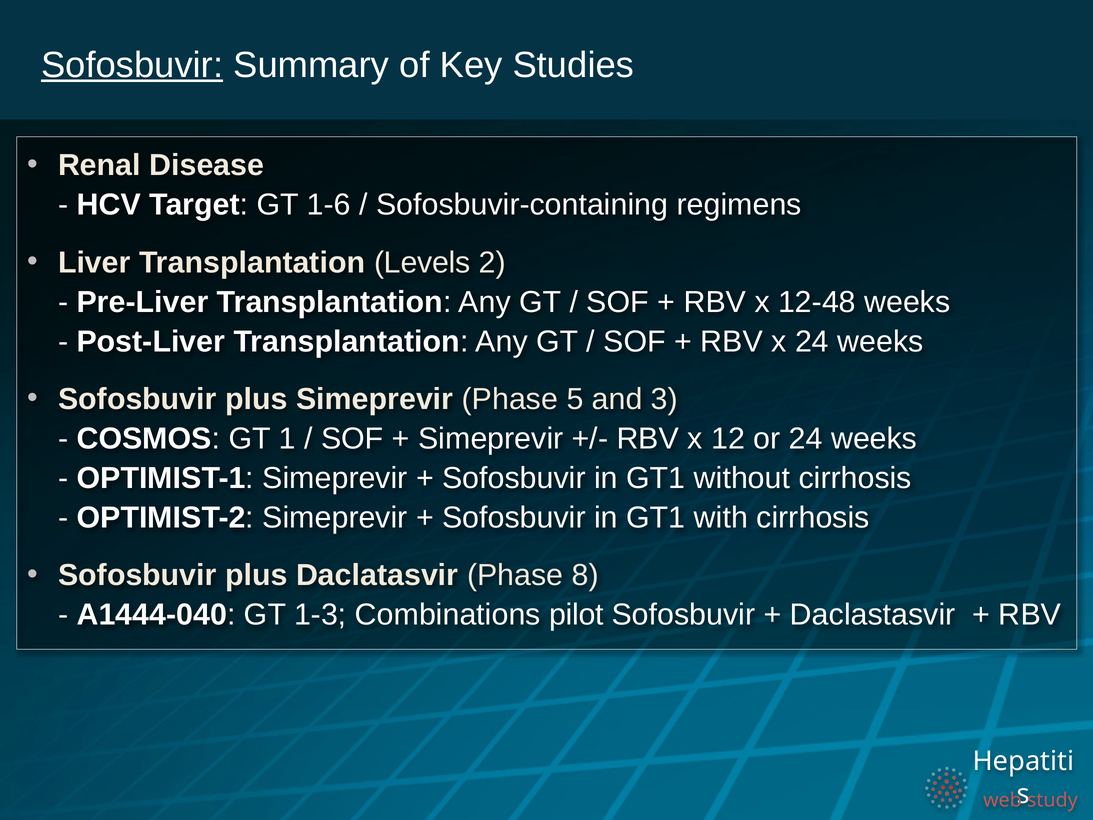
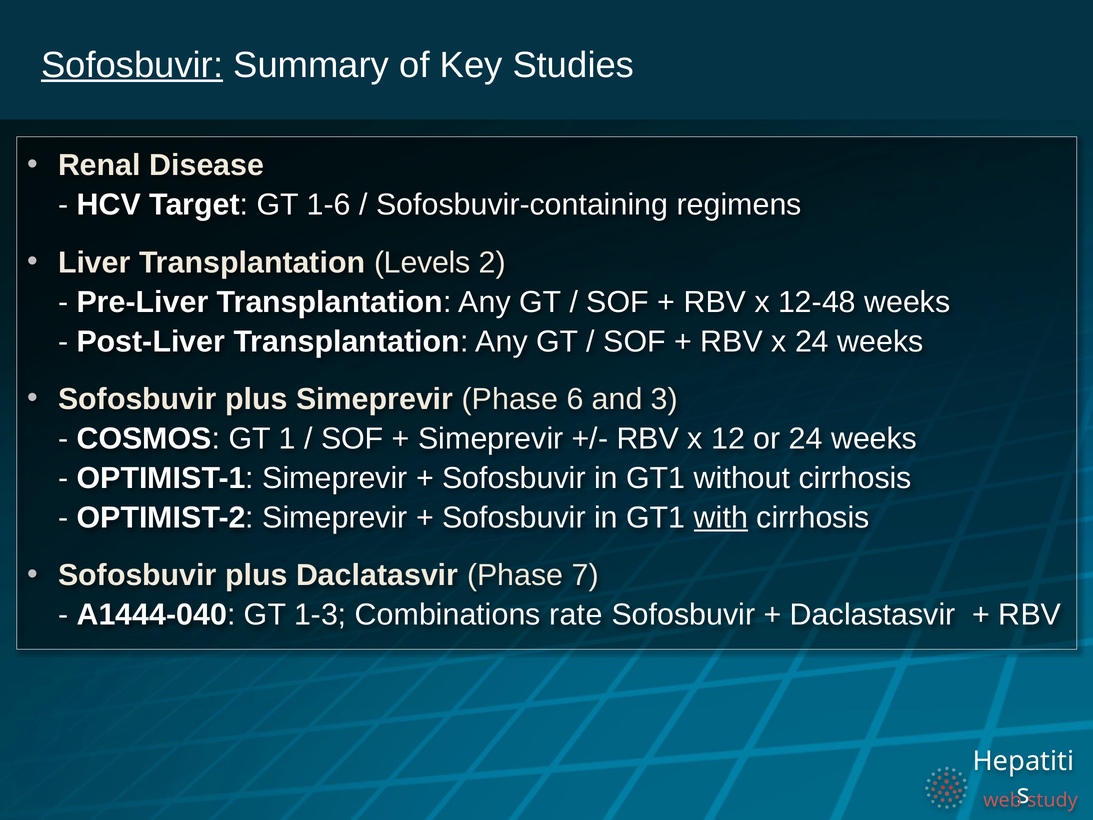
5: 5 -> 6
with underline: none -> present
8: 8 -> 7
pilot: pilot -> rate
